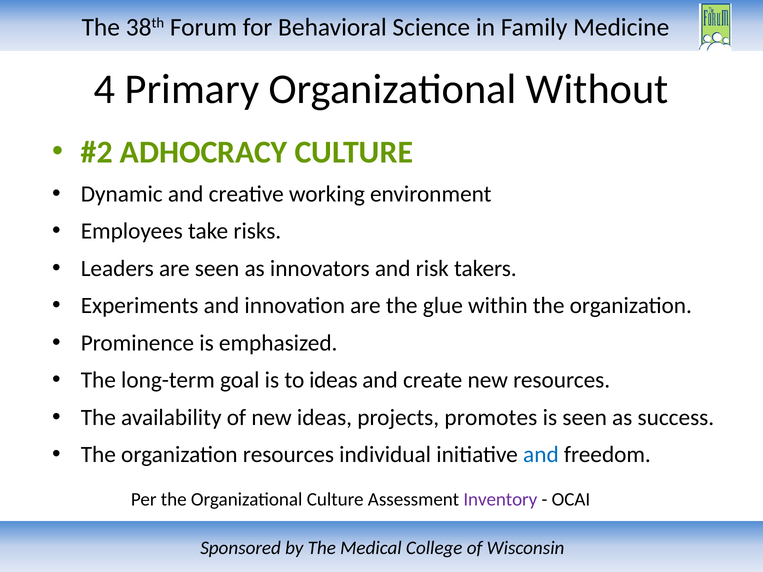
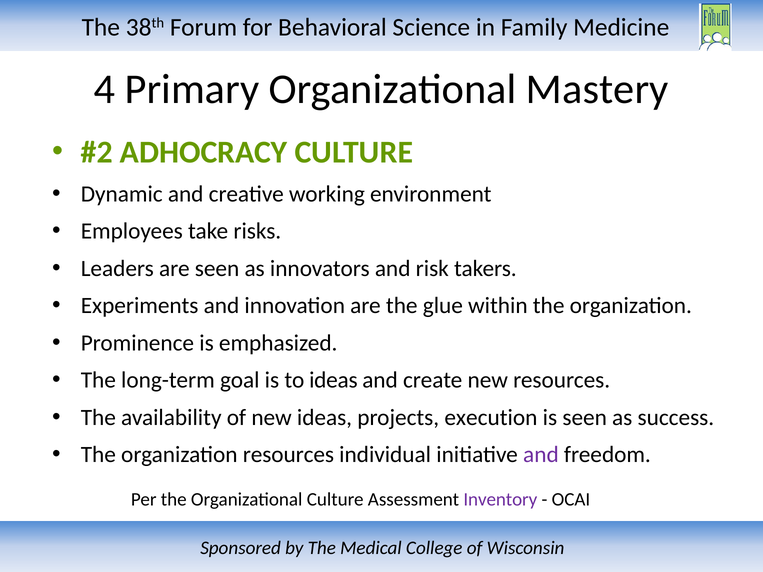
Without: Without -> Mastery
promotes: promotes -> execution
and at (541, 455) colour: blue -> purple
